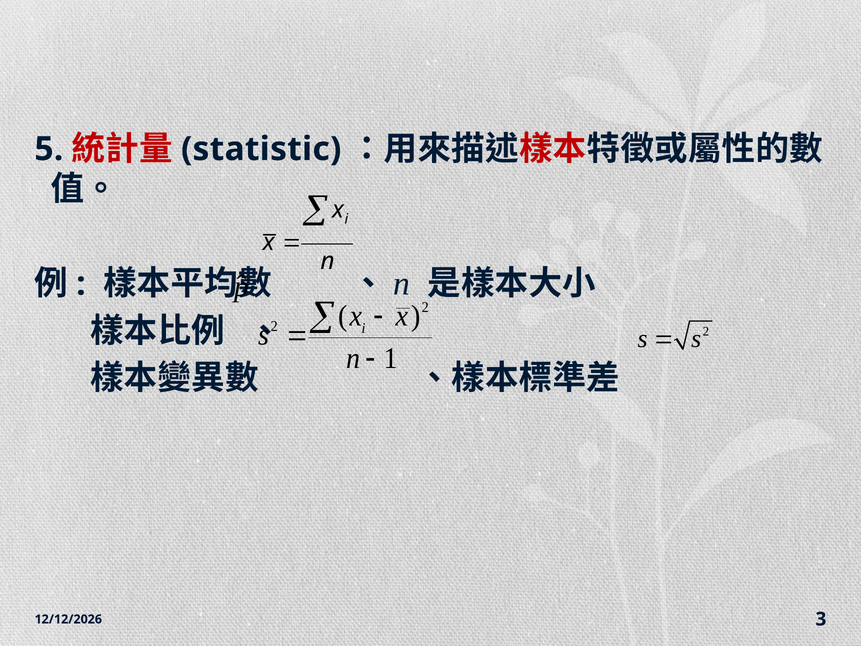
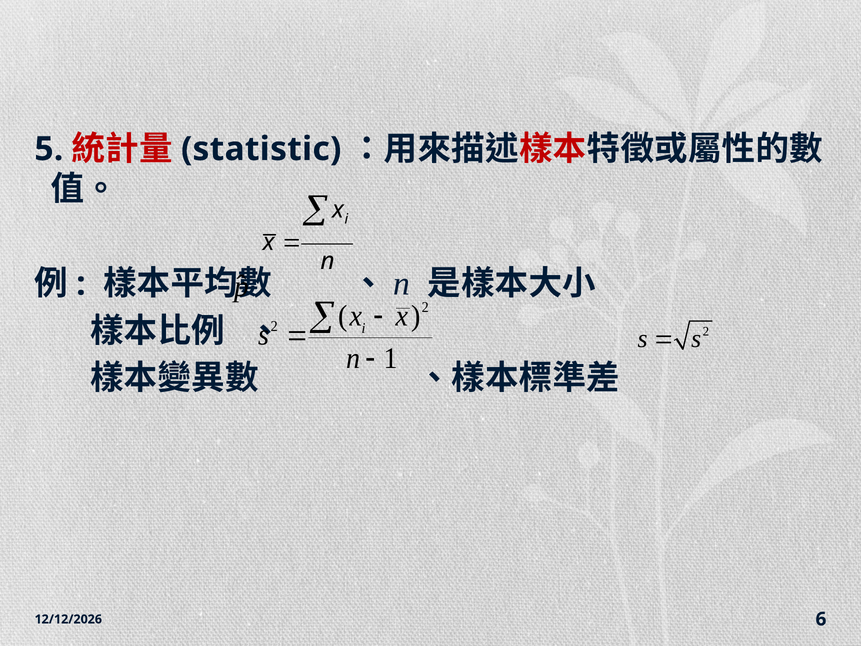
3: 3 -> 6
